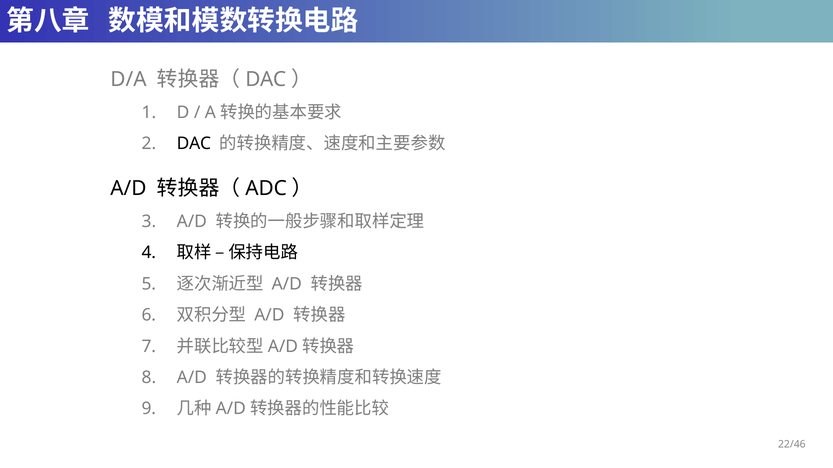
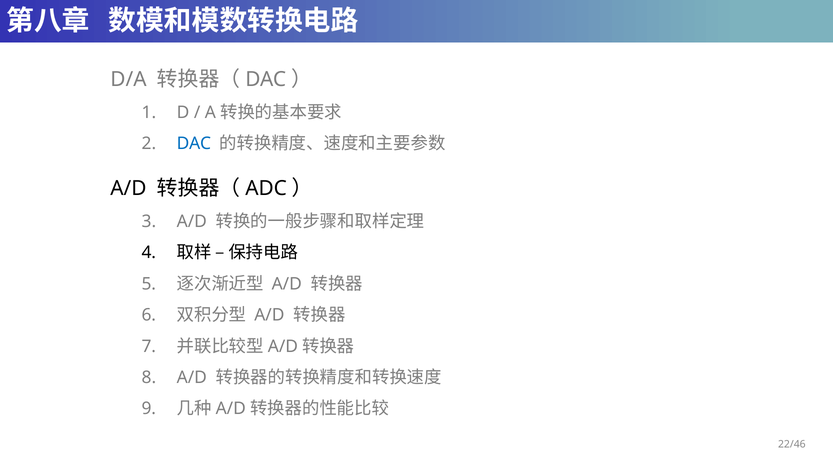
DAC at (194, 144) colour: black -> blue
